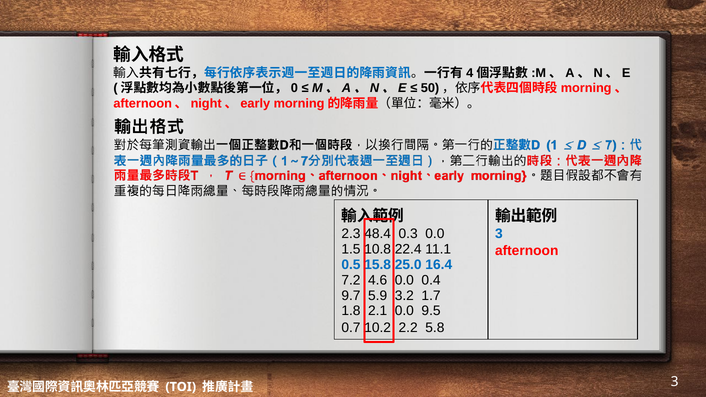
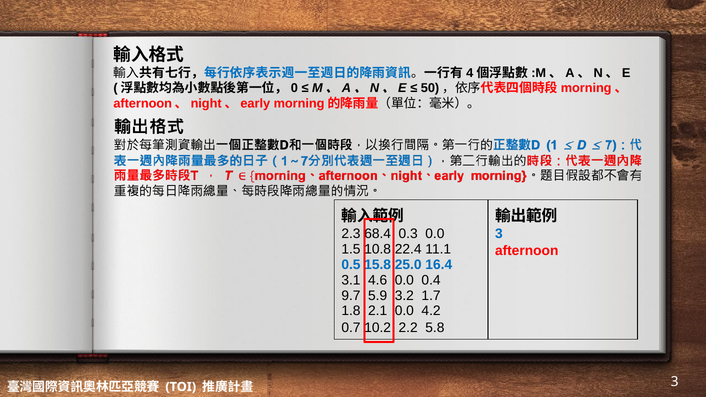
48.4: 48.4 -> 68.4
7.2: 7.2 -> 3.1
9.5: 9.5 -> 4.2
